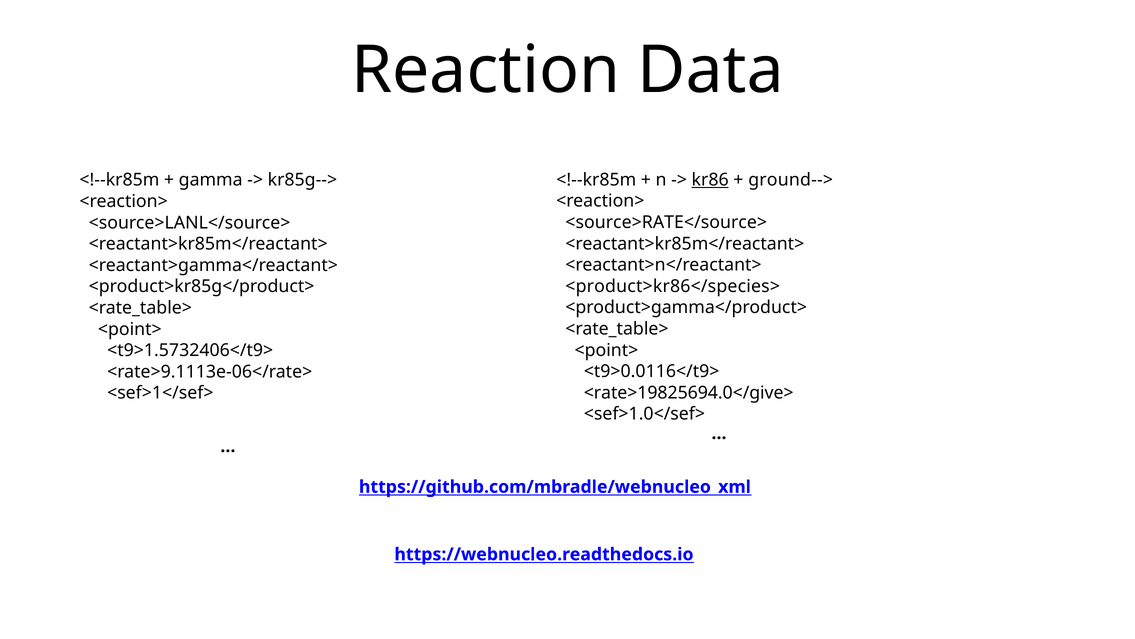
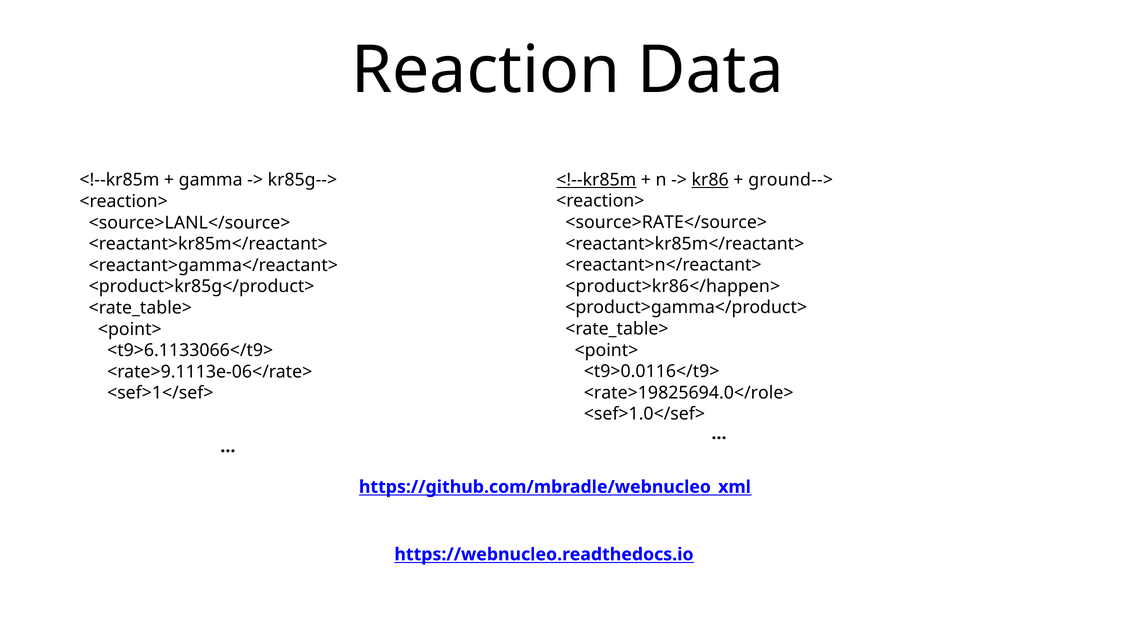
<!--kr85m at (596, 180) underline: none -> present
<product>kr86</species>: <product>kr86</species> -> <product>kr86</happen>
<t9>1.5732406</t9>: <t9>1.5732406</t9> -> <t9>6.1133066</t9>
<rate>19825694.0</give>: <rate>19825694.0</give> -> <rate>19825694.0</role>
